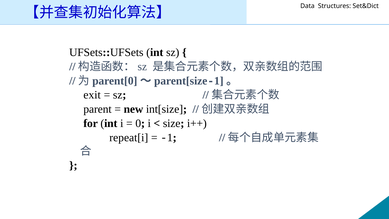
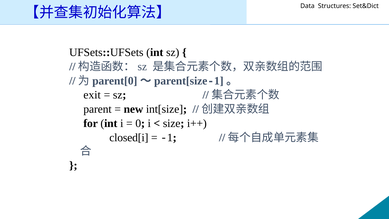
repeat[i: repeat[i -> closed[i
